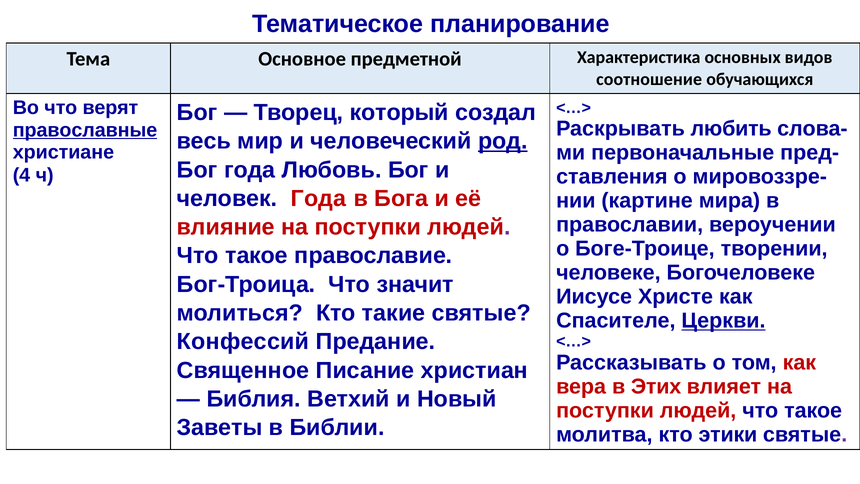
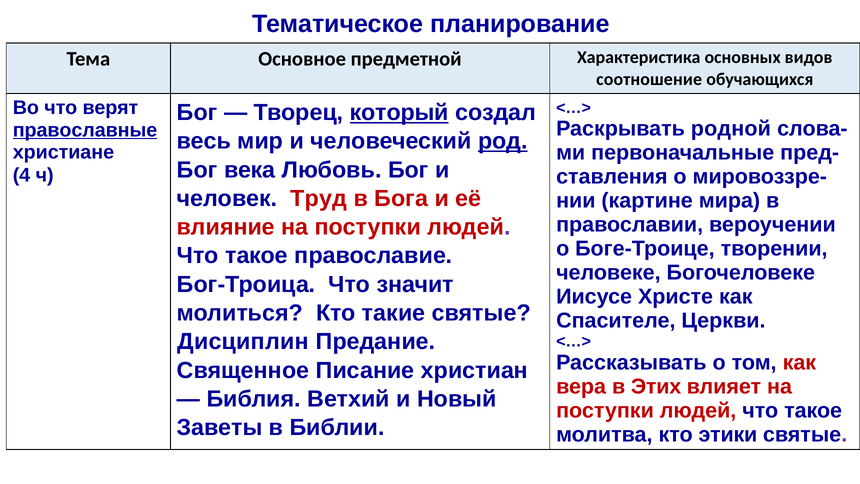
который underline: none -> present
любить: любить -> родной
Бог года: года -> века
человек Года: Года -> Труд
Церкви underline: present -> none
Конфессий: Конфессий -> Дисциплин
